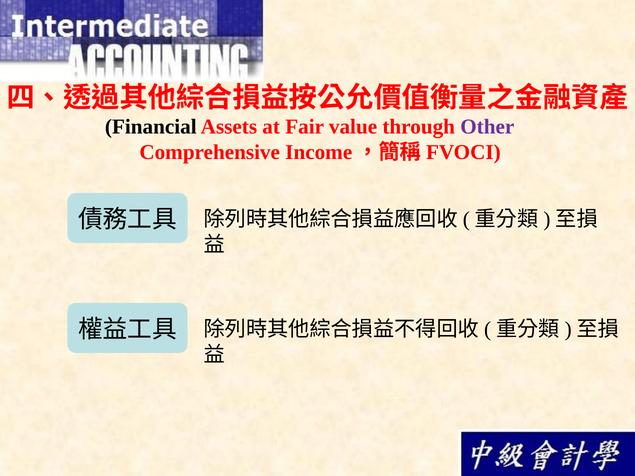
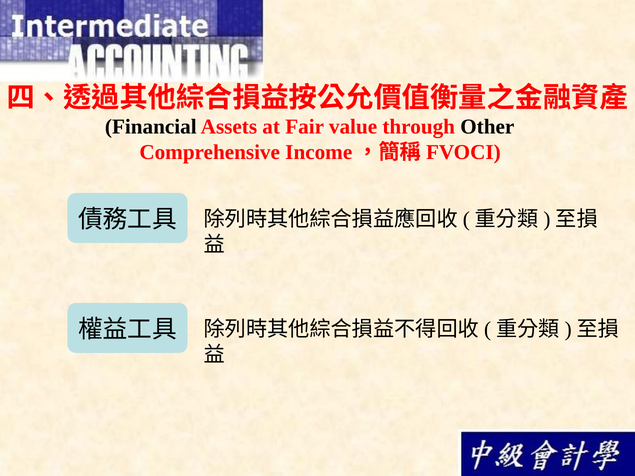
Other colour: purple -> black
